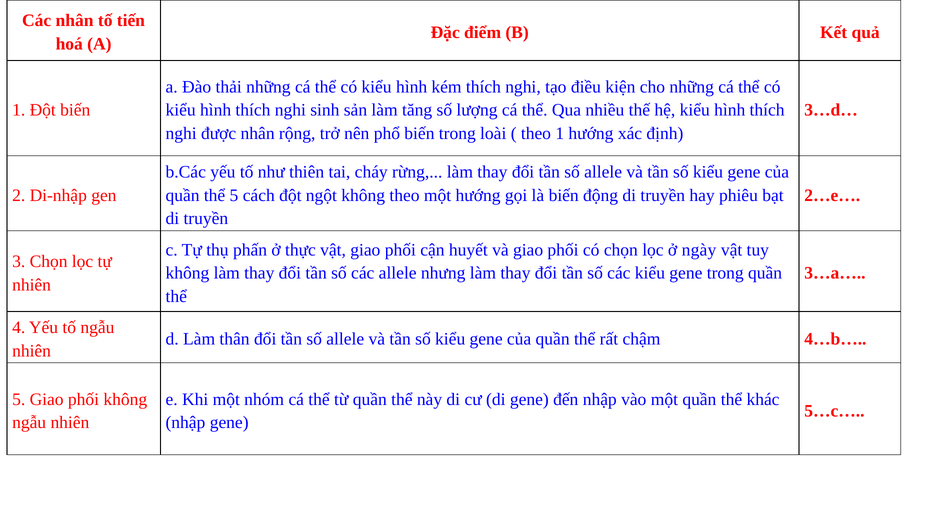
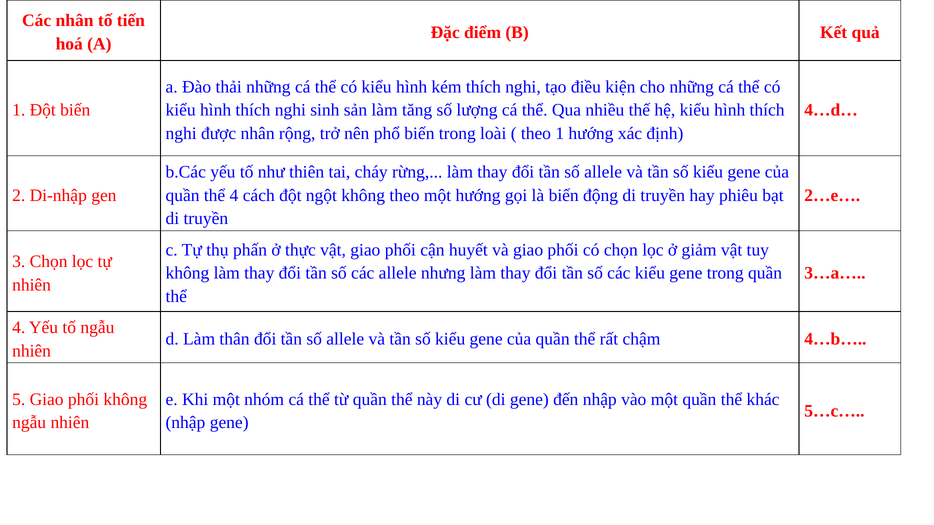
3…d…: 3…d… -> 4…d…
thể 5: 5 -> 4
ngày: ngày -> giảm
